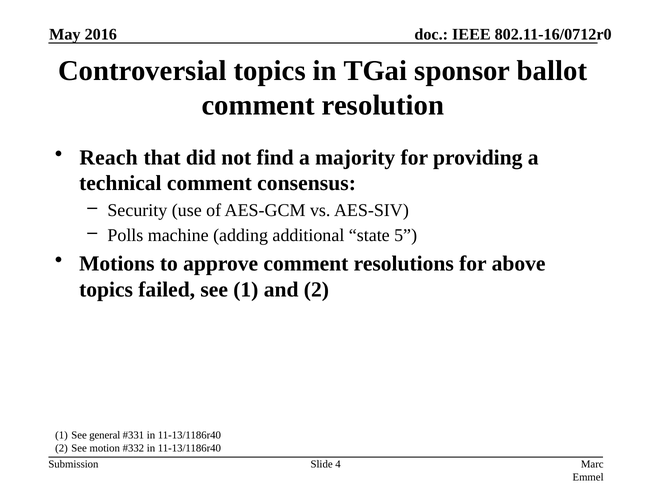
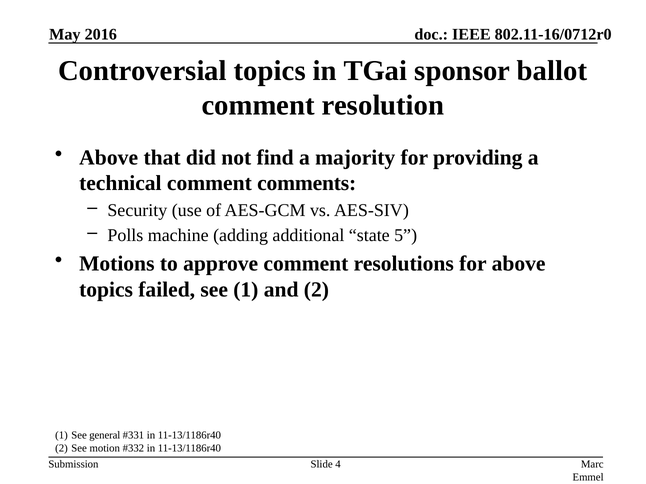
Reach at (109, 158): Reach -> Above
consensus: consensus -> comments
